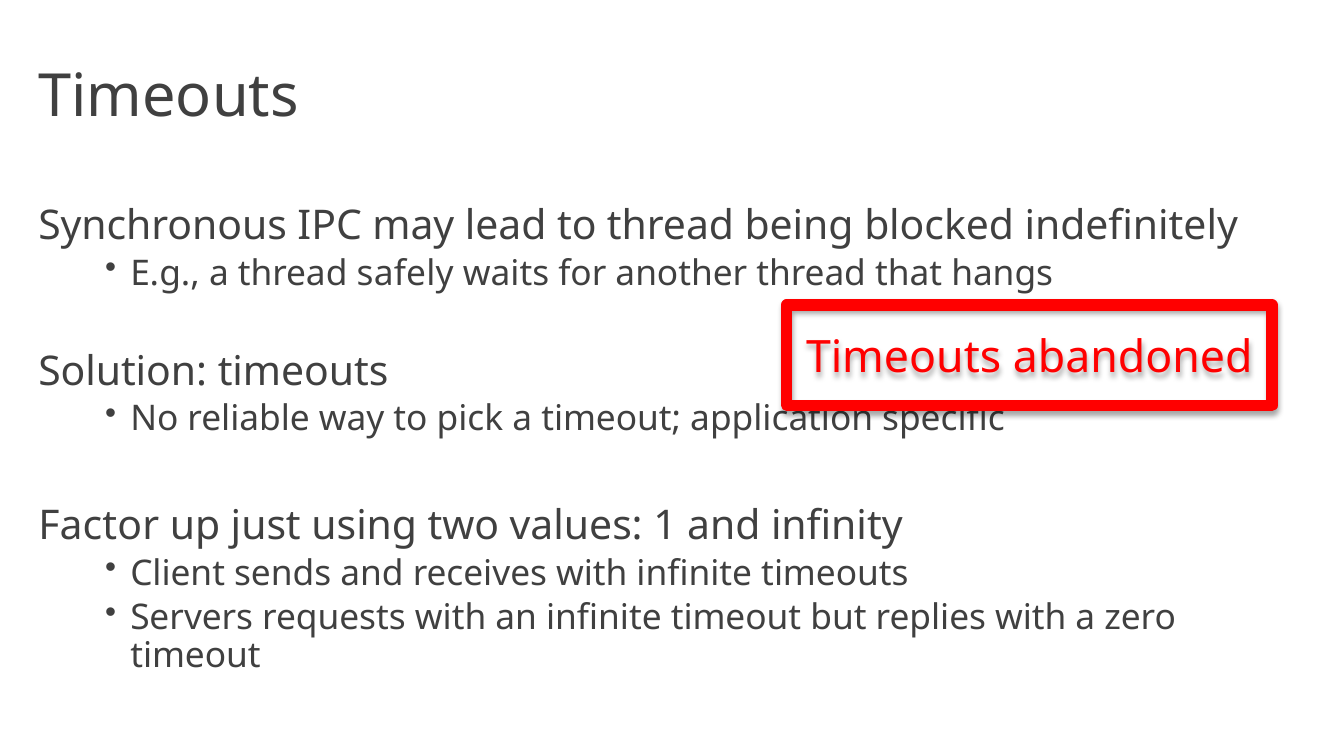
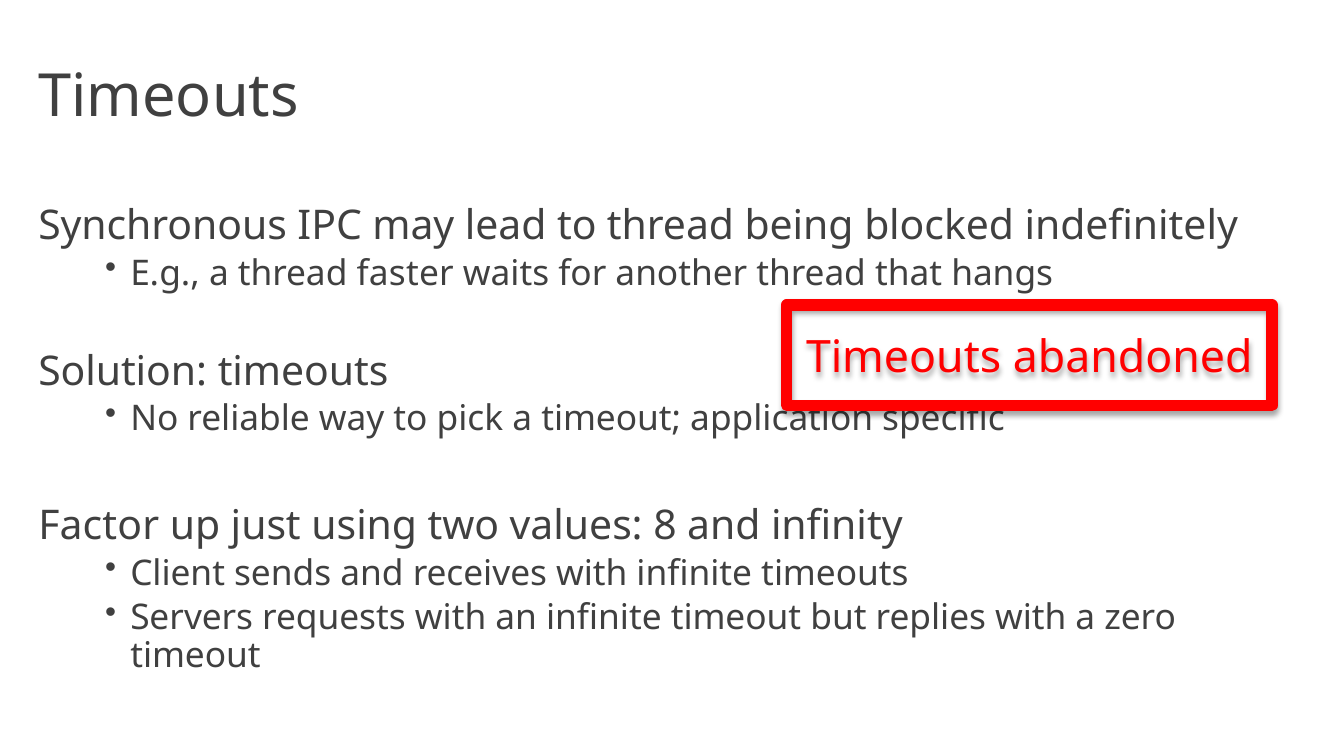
safely: safely -> faster
1: 1 -> 8
